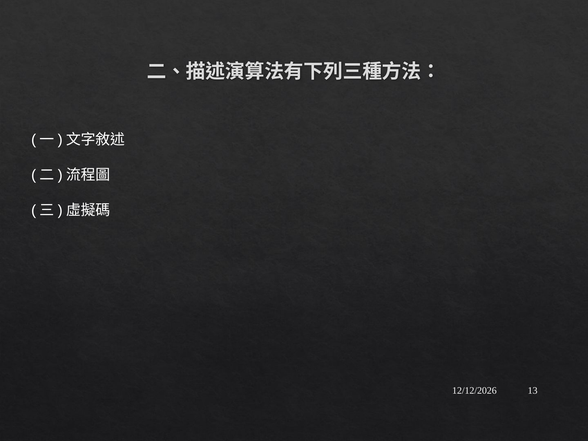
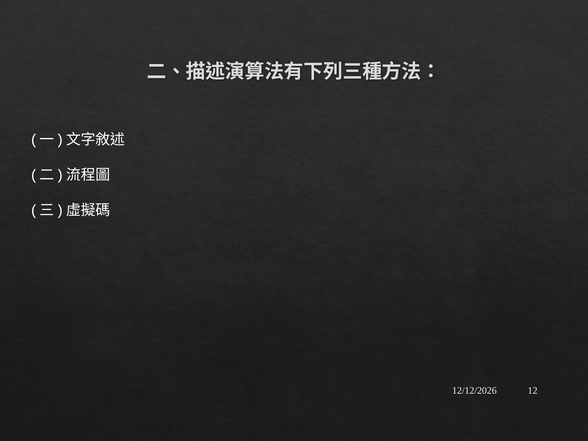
13: 13 -> 12
